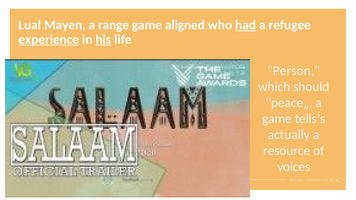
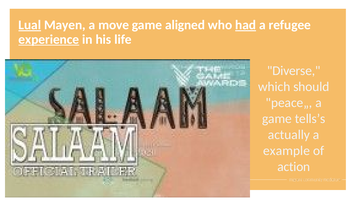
Lual underline: none -> present
range: range -> move
his underline: present -> none
Person: Person -> Diverse
resource: resource -> example
voices: voices -> action
